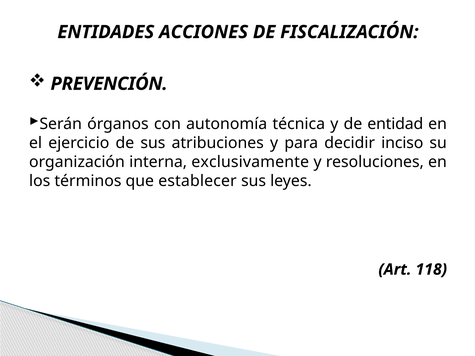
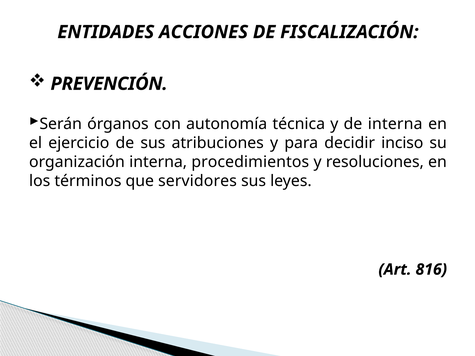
de entidad: entidad -> interna
exclusivamente: exclusivamente -> procedimientos
establecer: establecer -> servidores
118: 118 -> 816
